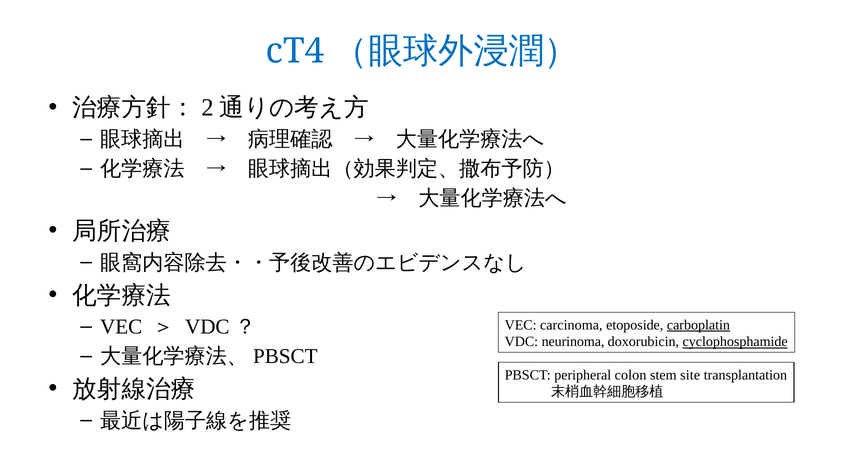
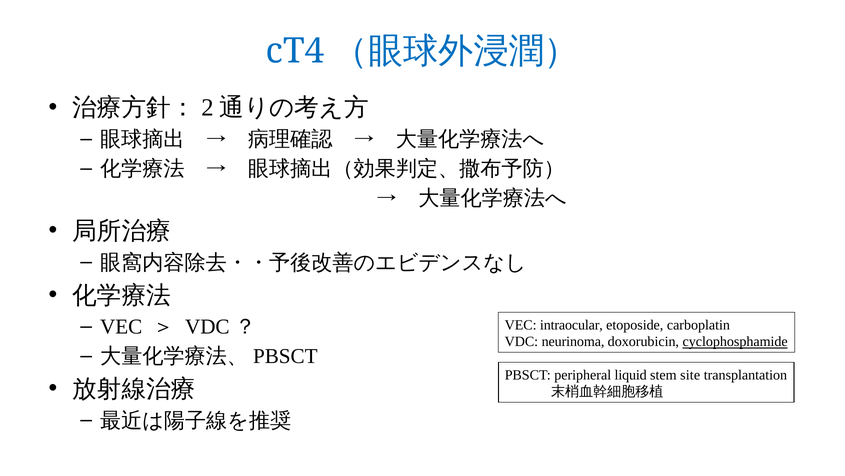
carcinoma: carcinoma -> intraocular
carboplatin underline: present -> none
colon: colon -> liquid
